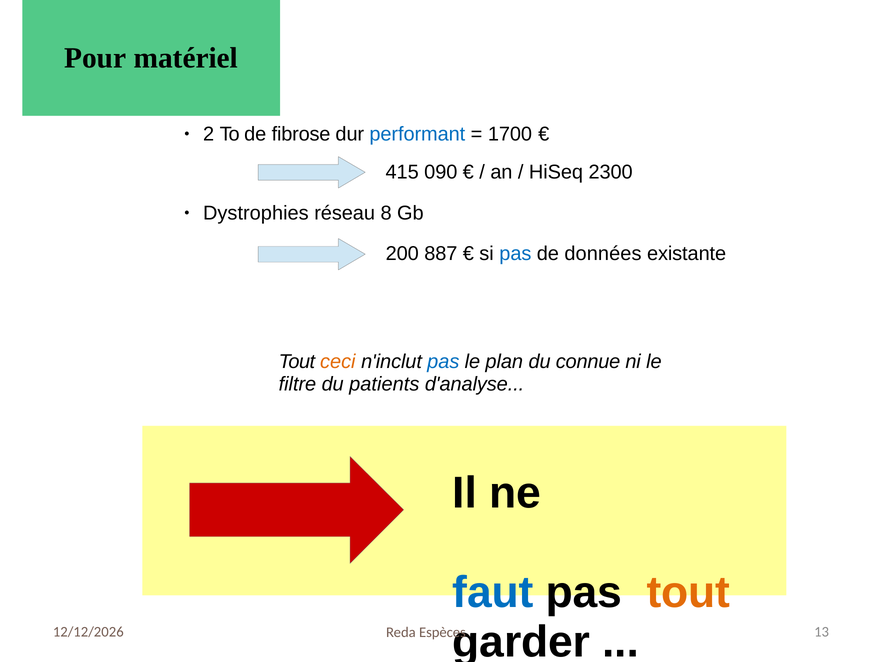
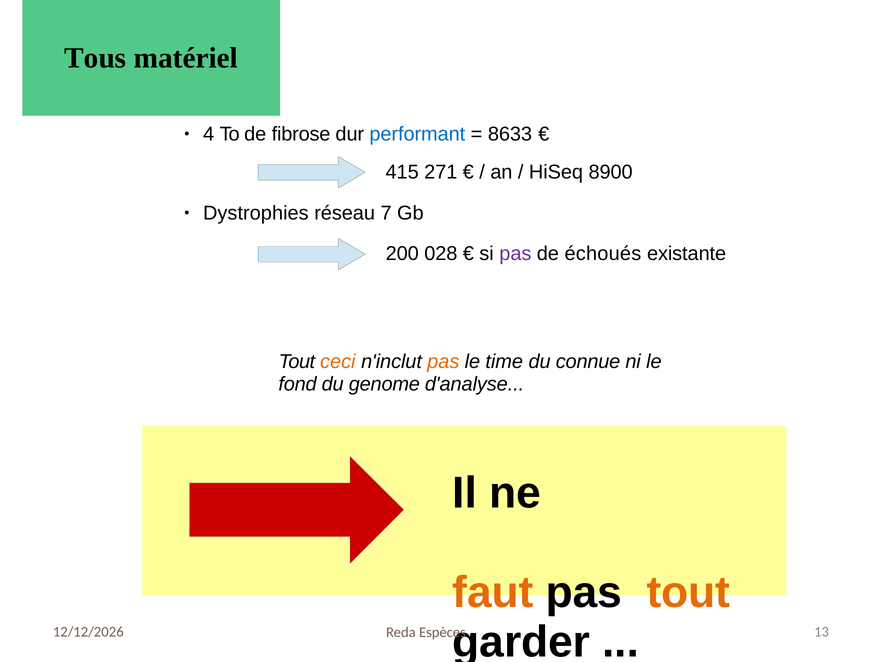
Pour: Pour -> Tous
2: 2 -> 4
1700: 1700 -> 8633
090: 090 -> 271
2300: 2300 -> 8900
8: 8 -> 7
887: 887 -> 028
pas at (515, 254) colour: blue -> purple
données: données -> échoués
pas at (443, 361) colour: blue -> orange
plan: plan -> time
filtre: filtre -> fond
patients: patients -> genome
faut colour: blue -> orange
